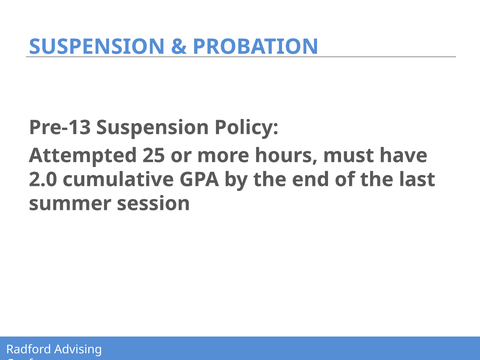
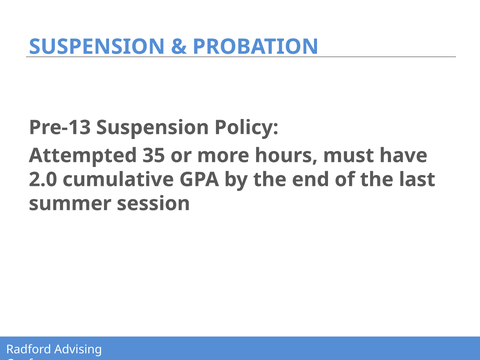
25: 25 -> 35
